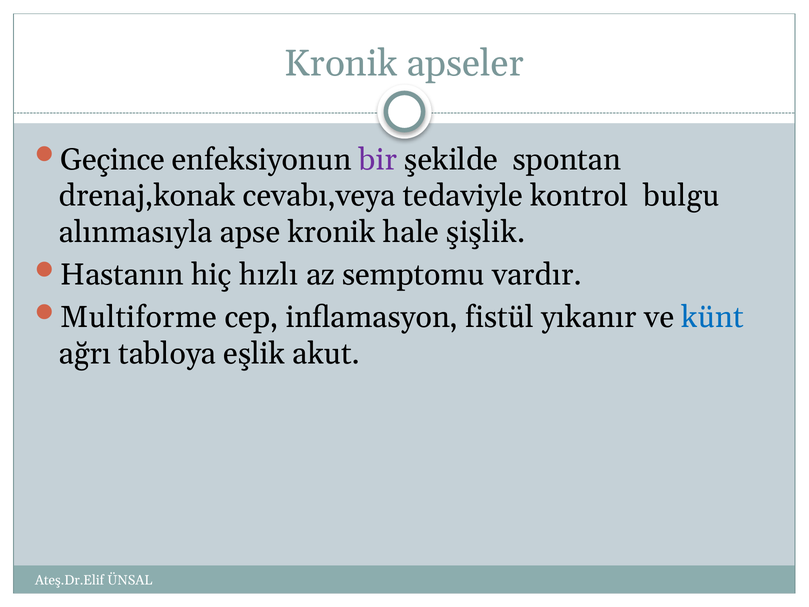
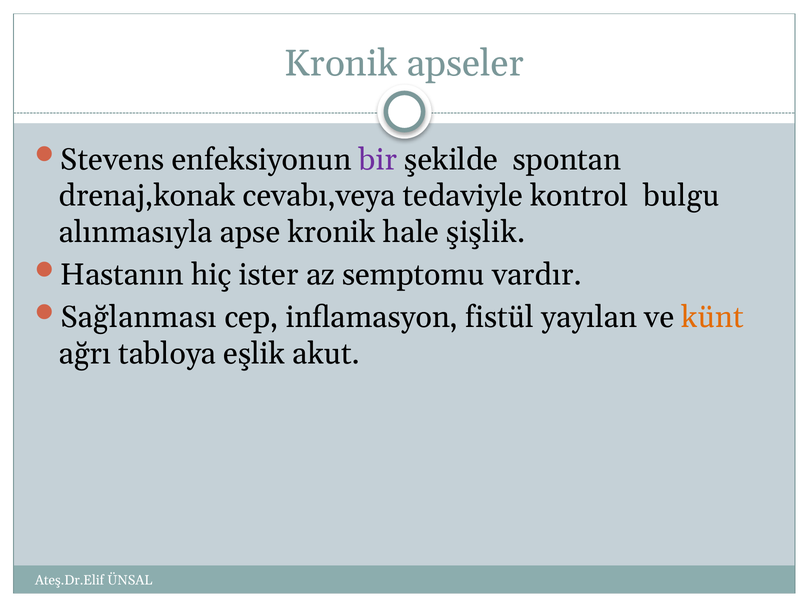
Geçince: Geçince -> Stevens
hızlı: hızlı -> ister
Multiforme: Multiforme -> Sağlanması
yıkanır: yıkanır -> yayılan
künt colour: blue -> orange
